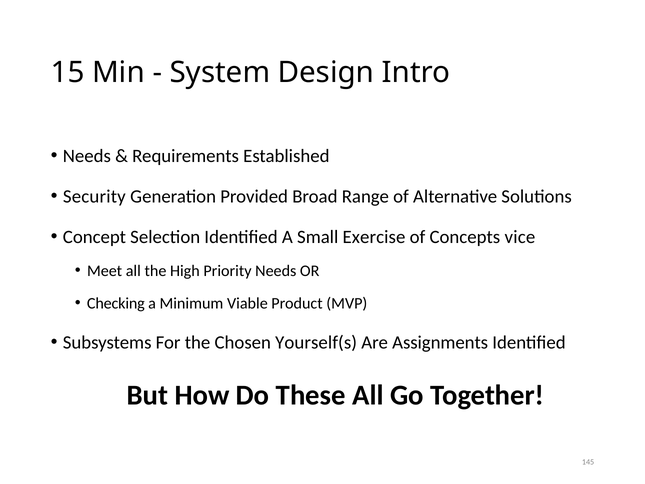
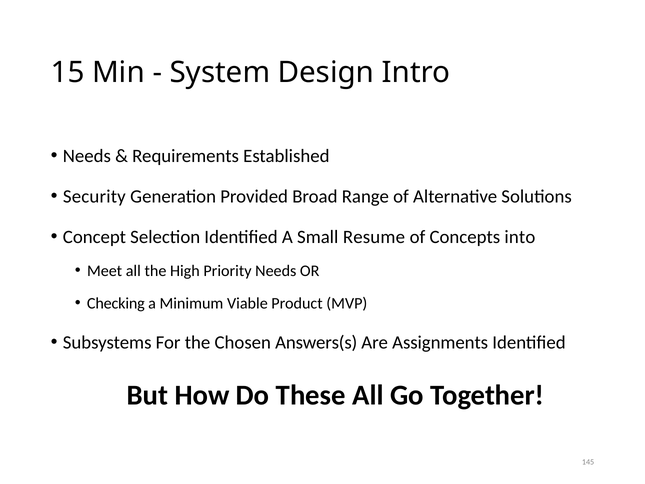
Exercise: Exercise -> Resume
vice: vice -> into
Yourself(s: Yourself(s -> Answers(s
